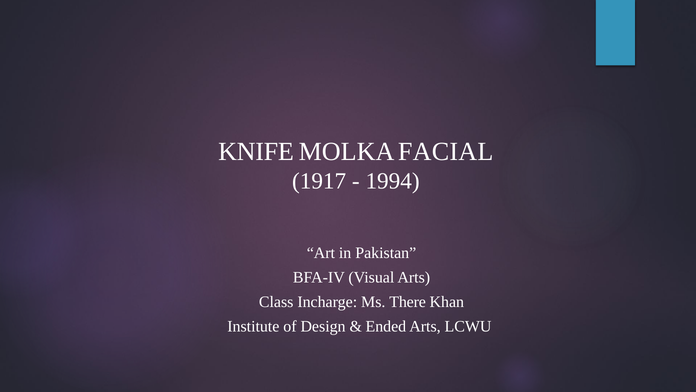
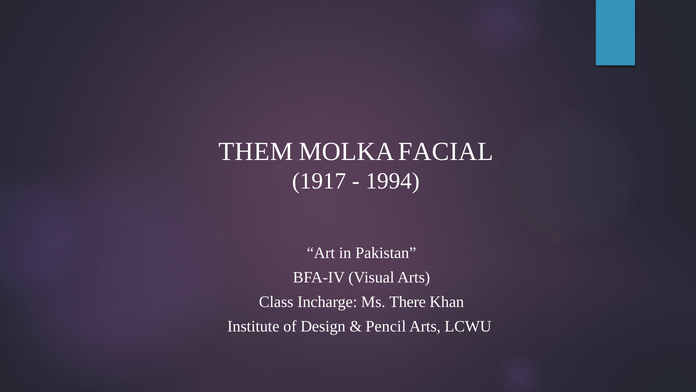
KNIFE: KNIFE -> THEM
Ended: Ended -> Pencil
